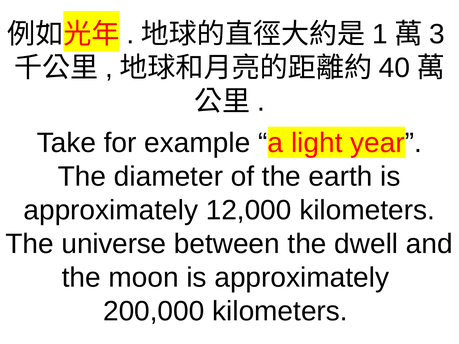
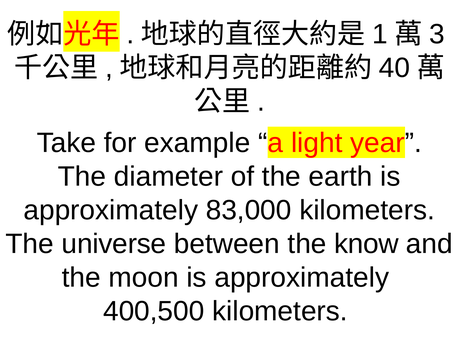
12,000: 12,000 -> 83,000
dwell: dwell -> know
200,000: 200,000 -> 400,500
